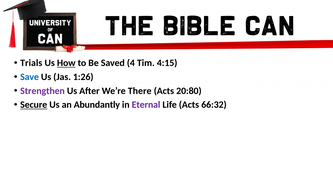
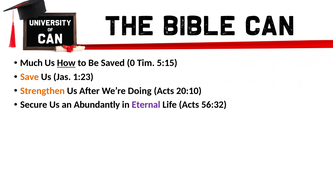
Trials: Trials -> Much
4: 4 -> 0
4:15: 4:15 -> 5:15
Save colour: blue -> orange
1:26: 1:26 -> 1:23
Strengthen colour: purple -> orange
There: There -> Doing
20:80: 20:80 -> 20:10
Secure underline: present -> none
66:32: 66:32 -> 56:32
